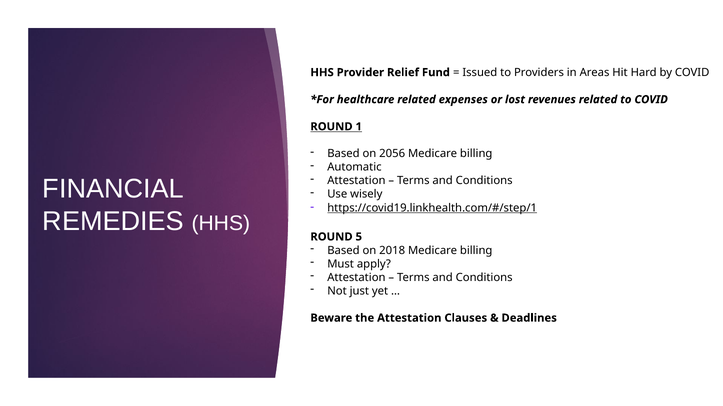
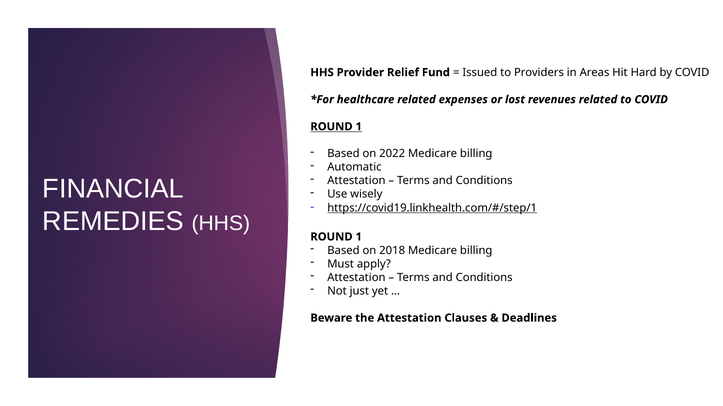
2056: 2056 -> 2022
5 at (359, 237): 5 -> 1
